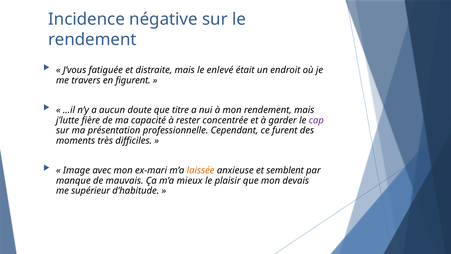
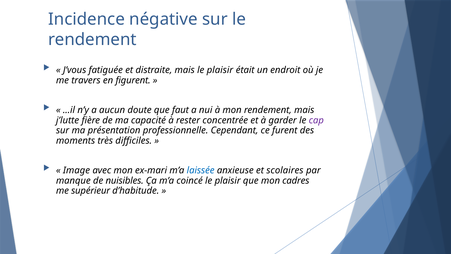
mais le enlevé: enlevé -> plaisir
titre: titre -> faut
laissée colour: orange -> blue
semblent: semblent -> scolaires
mauvais: mauvais -> nuisibles
mieux: mieux -> coincé
devais: devais -> cadres
